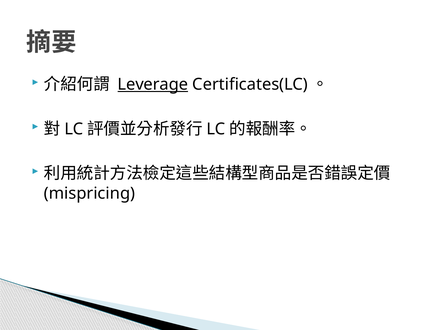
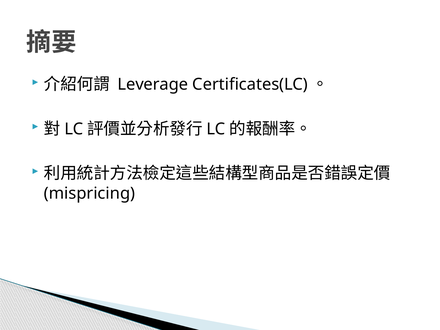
Leverage underline: present -> none
